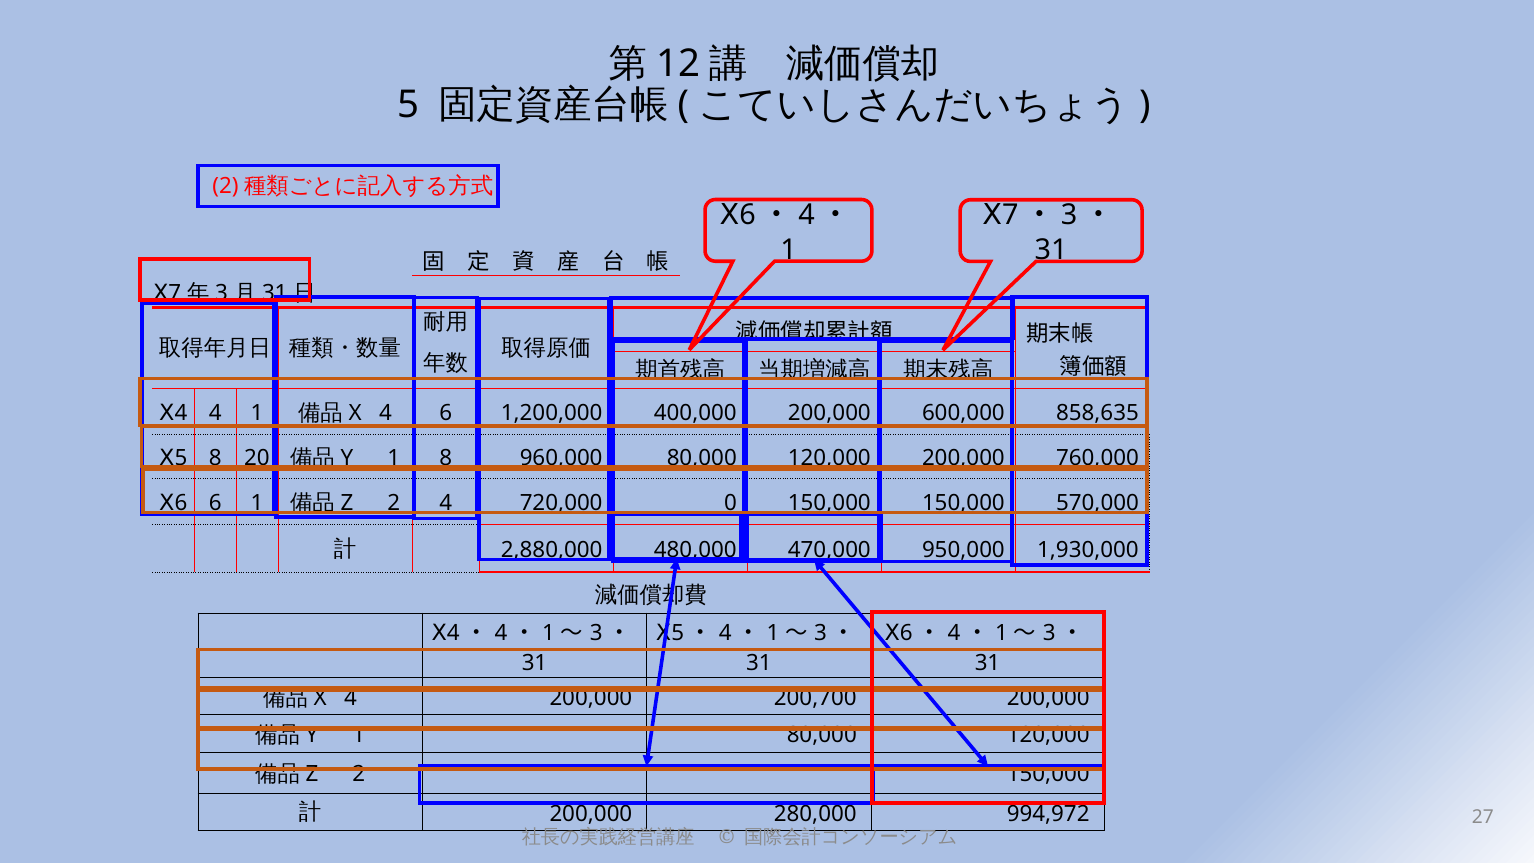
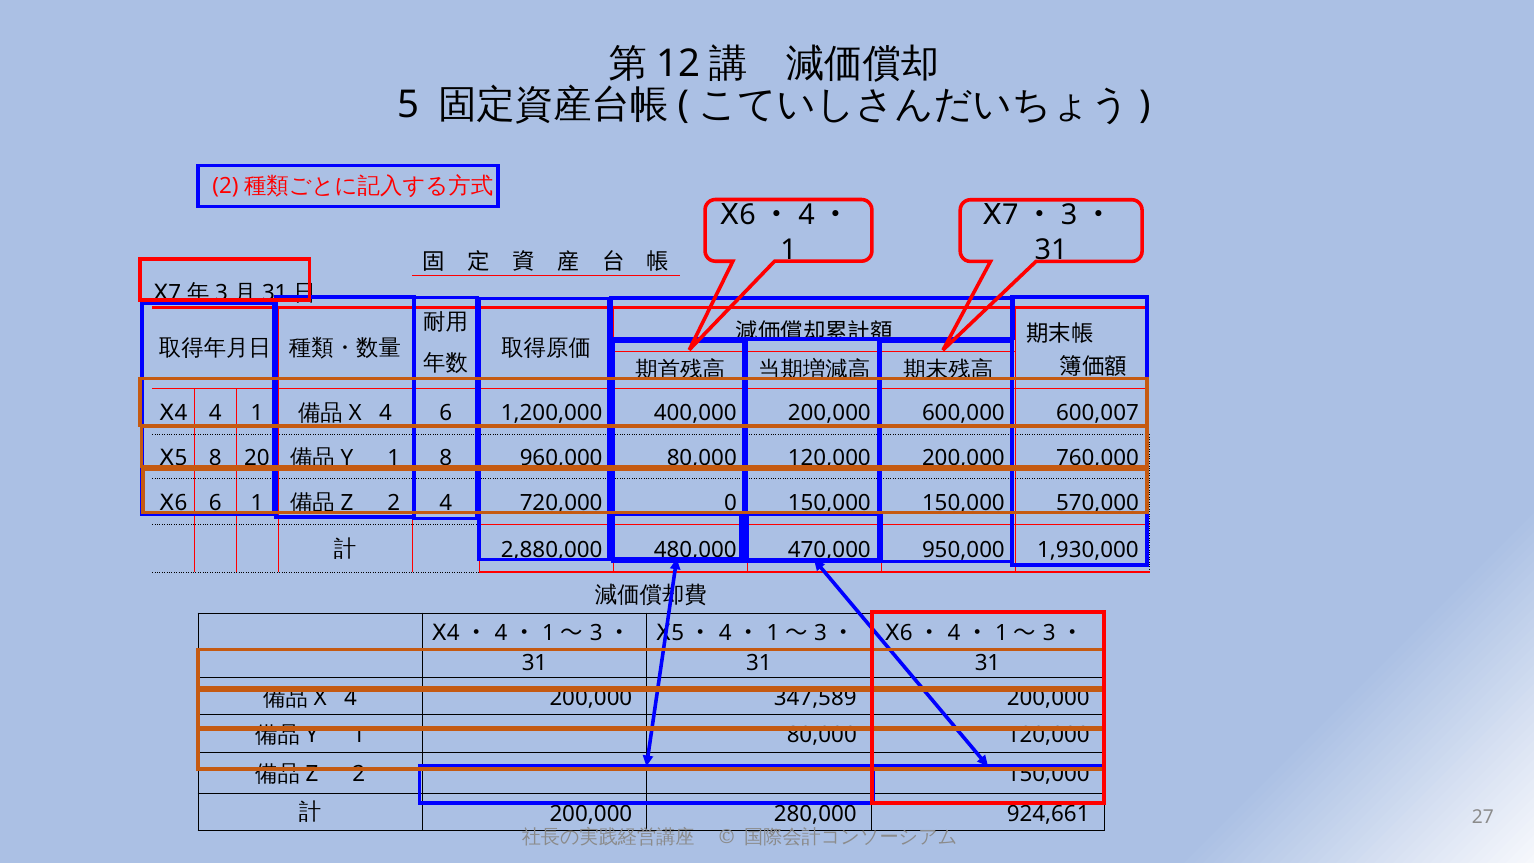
858,635: 858,635 -> 600,007
200,700: 200,700 -> 347,589
994,972: 994,972 -> 924,661
